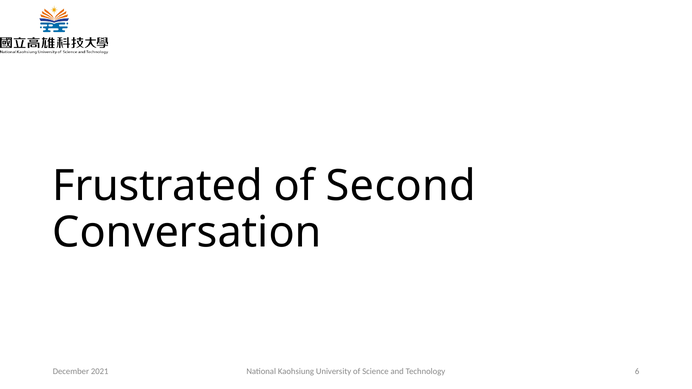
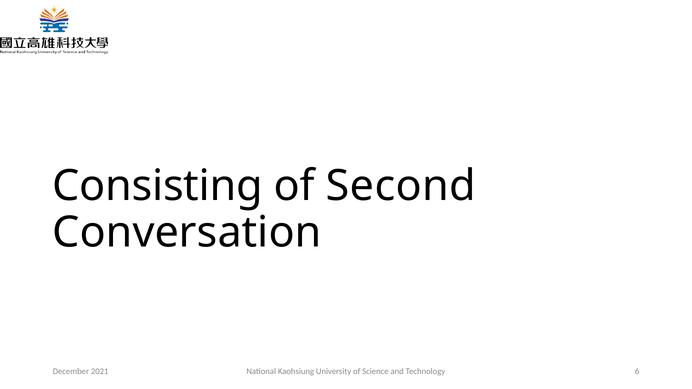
Frustrated: Frustrated -> Consisting
